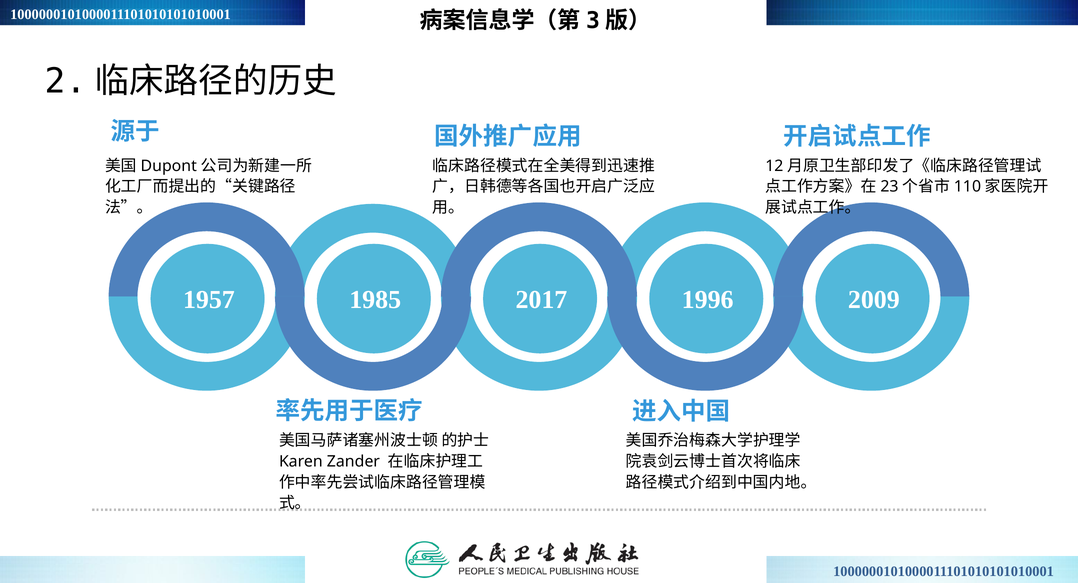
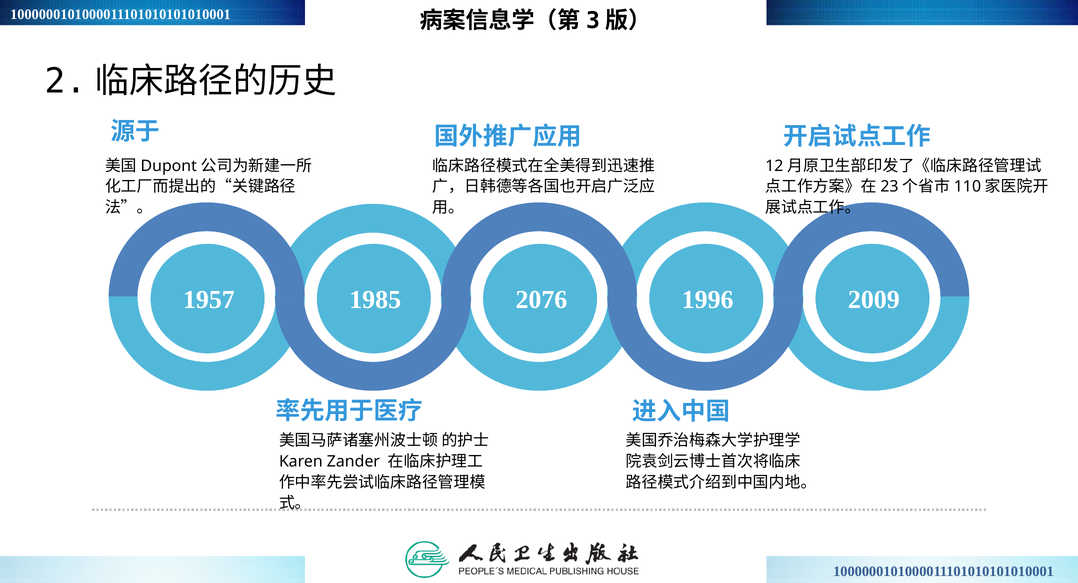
2017: 2017 -> 2076
